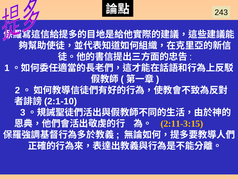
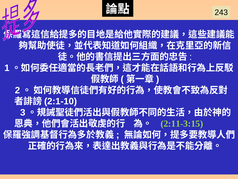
2:11-3:15 colour: yellow -> light green
